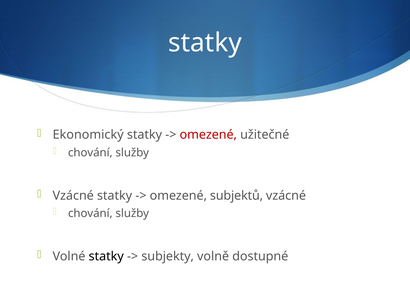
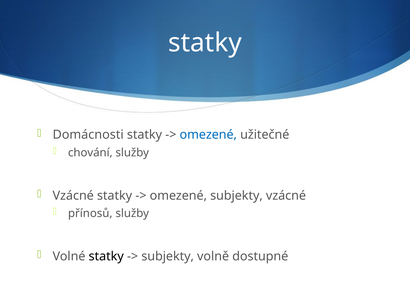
Ekonomický: Ekonomický -> Domácnosti
omezené at (208, 135) colour: red -> blue
omezené subjektů: subjektů -> subjekty
chování at (90, 213): chování -> přínosů
